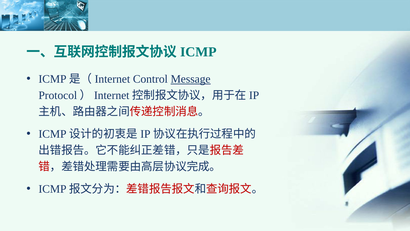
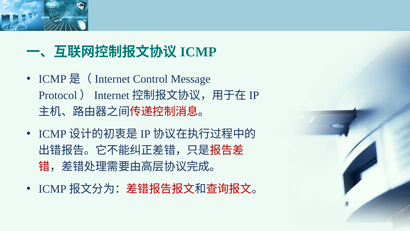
Message underline: present -> none
